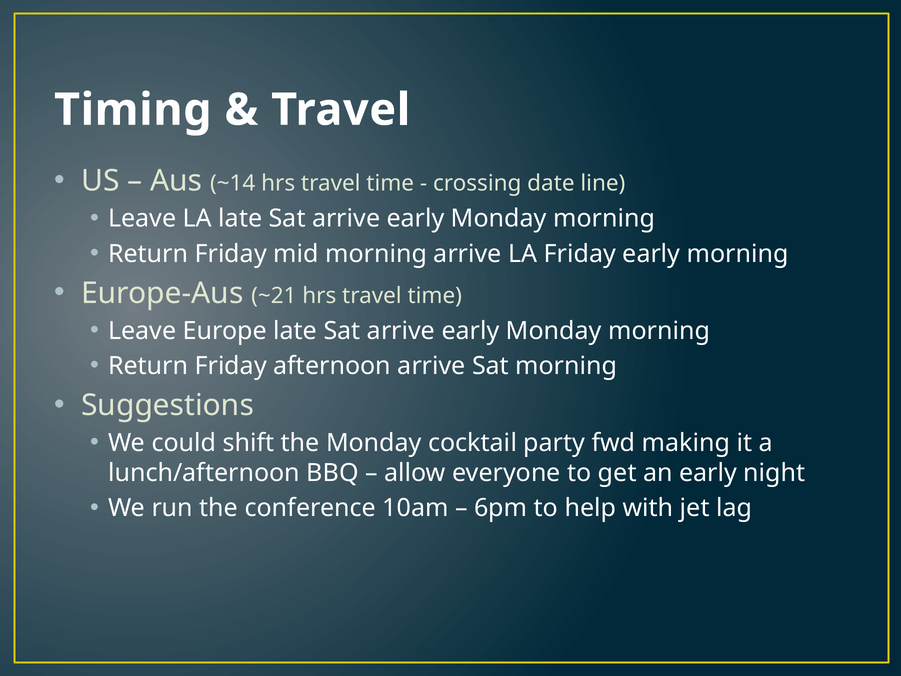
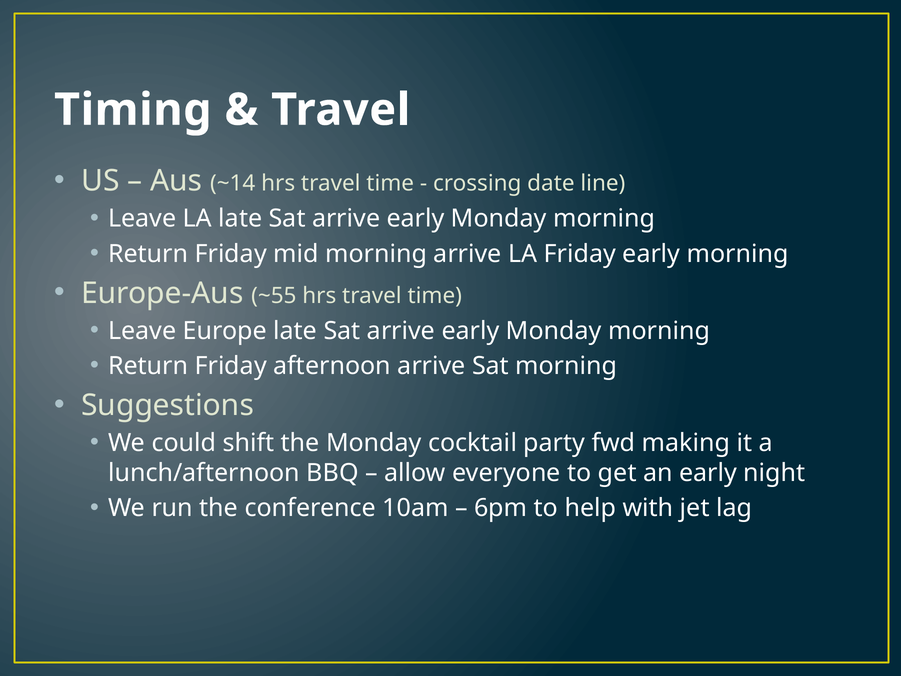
~21: ~21 -> ~55
